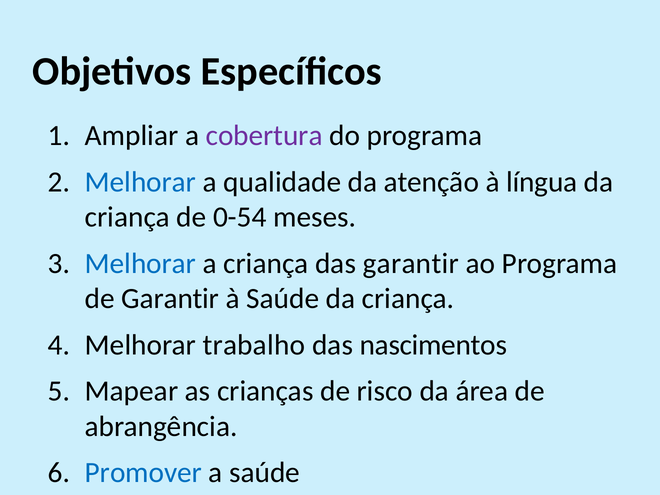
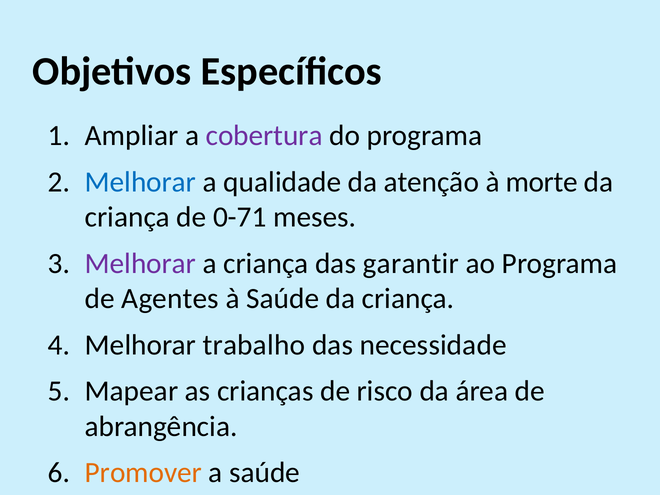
língua: língua -> morte
0-54: 0-54 -> 0-71
Melhorar at (140, 263) colour: blue -> purple
de Garantir: Garantir -> Agentes
nascimentos: nascimentos -> necessidade
Promover colour: blue -> orange
